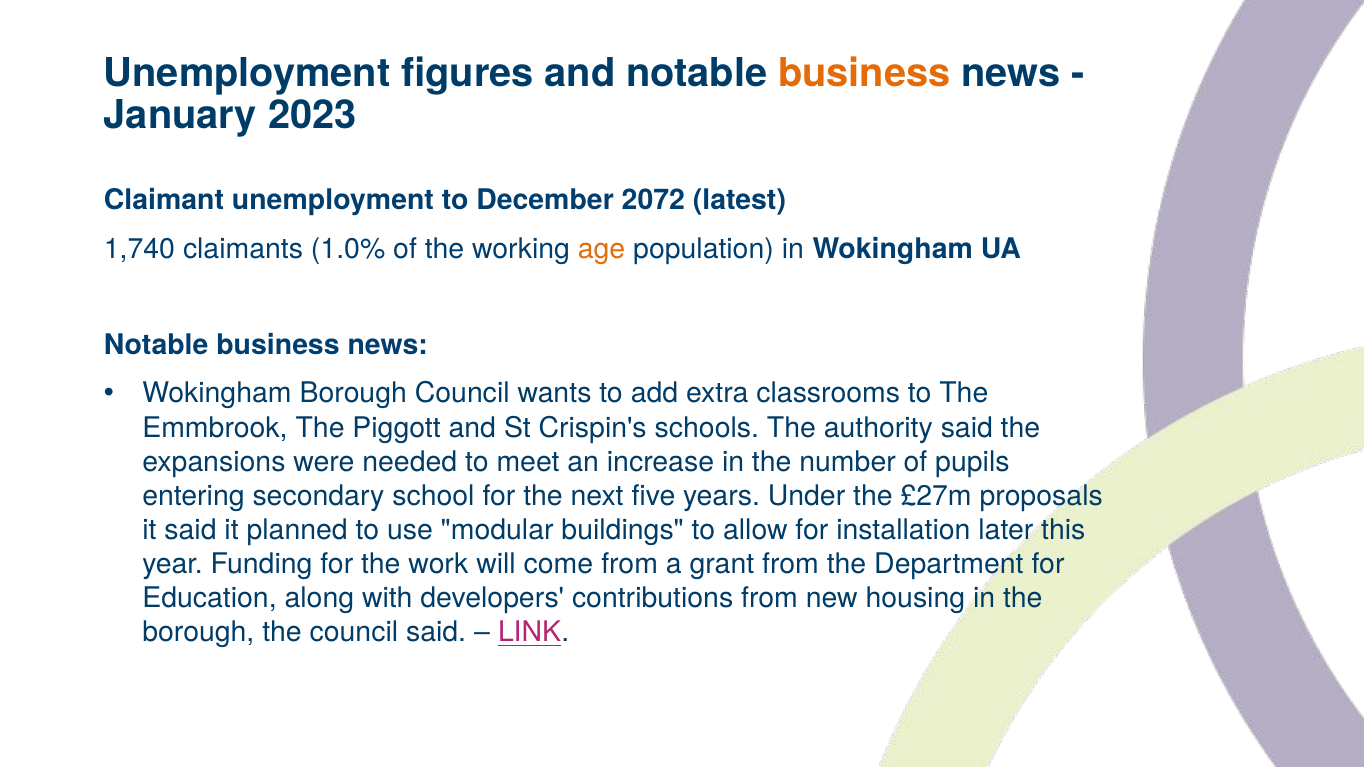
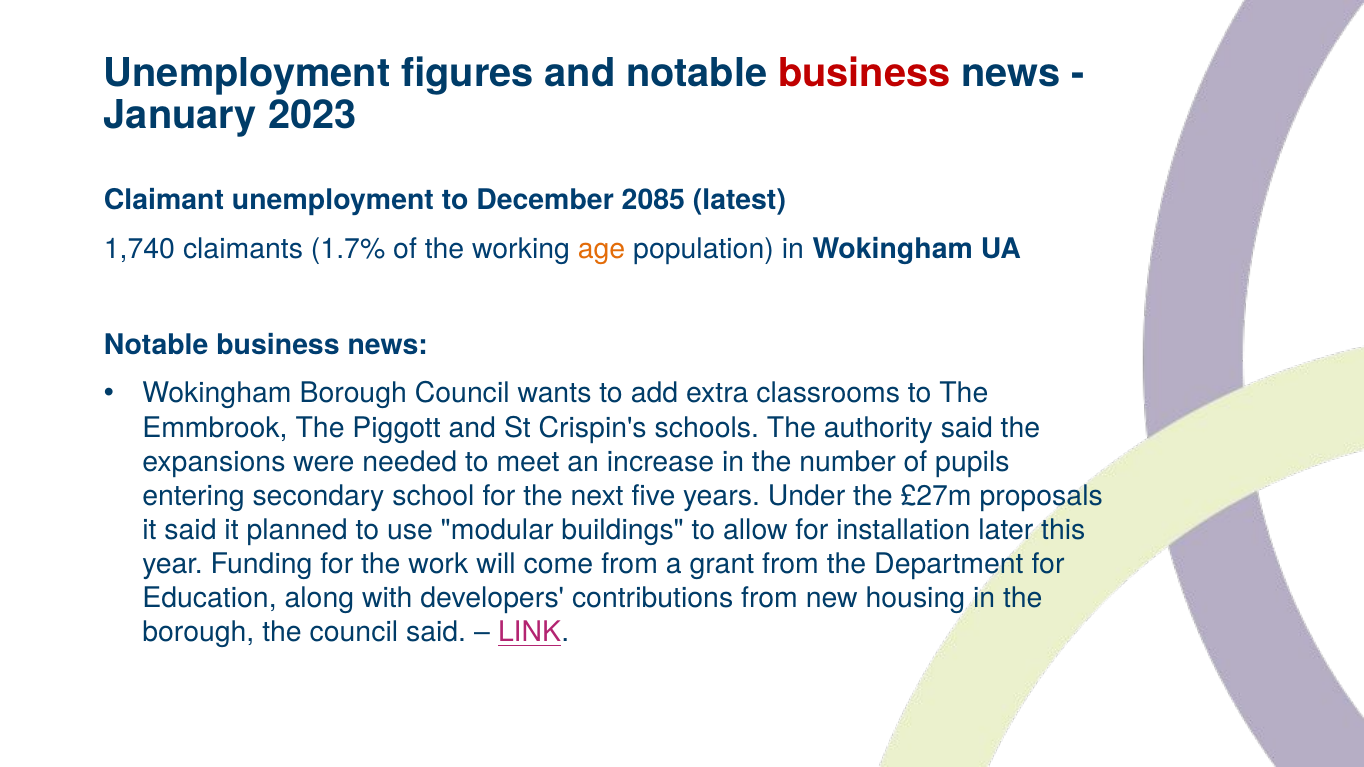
business at (864, 73) colour: orange -> red
2072: 2072 -> 2085
1.0%: 1.0% -> 1.7%
